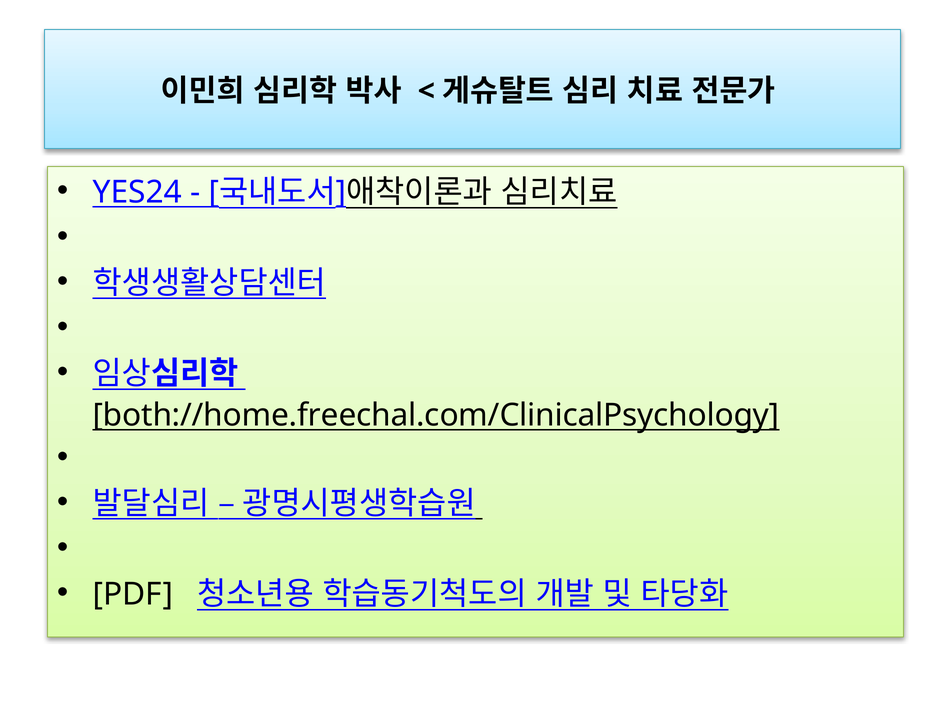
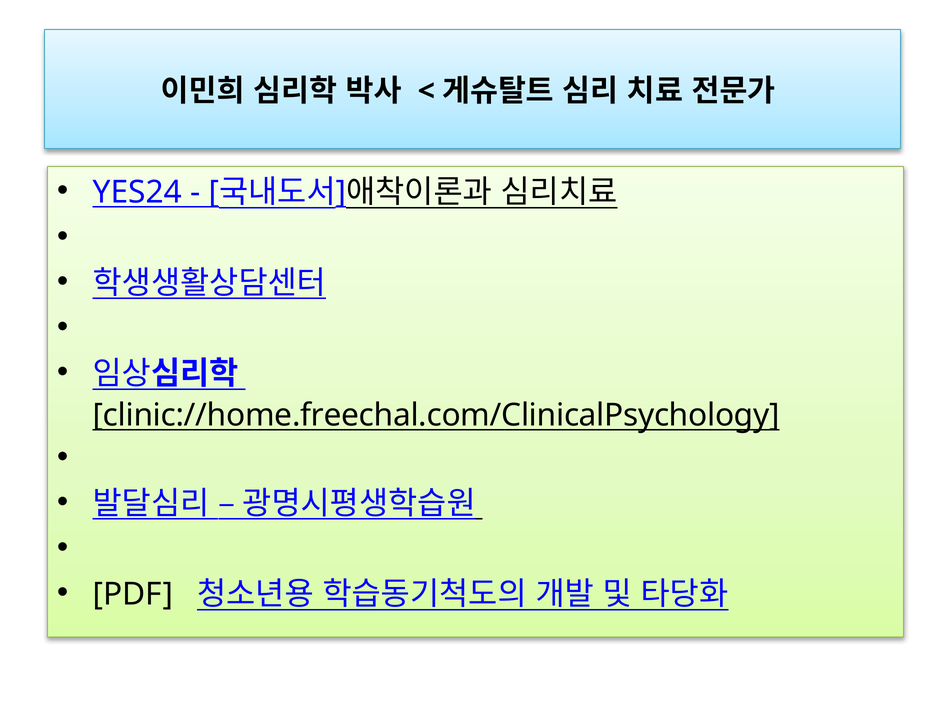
both://home.freechal.com/ClinicalPsychology: both://home.freechal.com/ClinicalPsychology -> clinic://home.freechal.com/ClinicalPsychology
